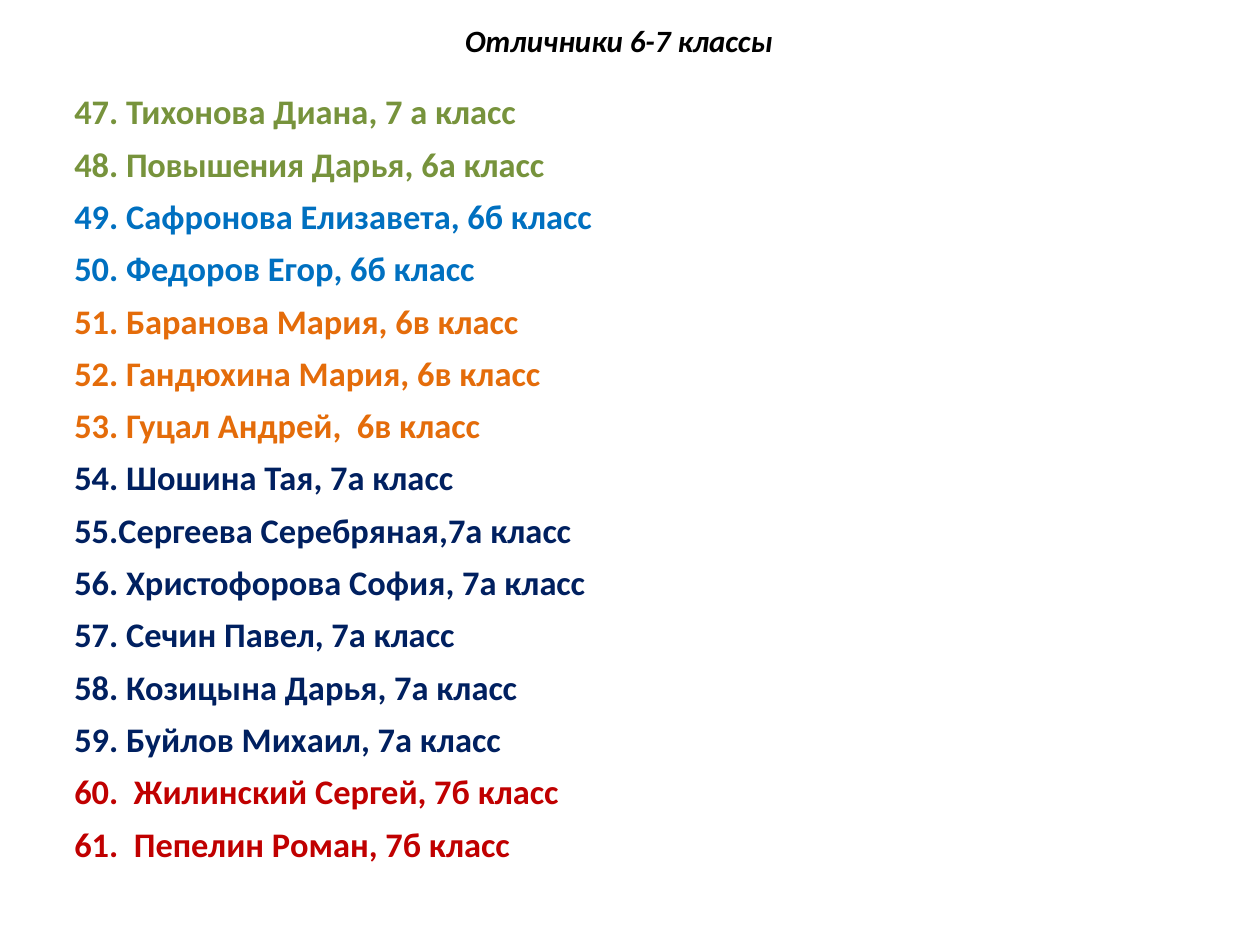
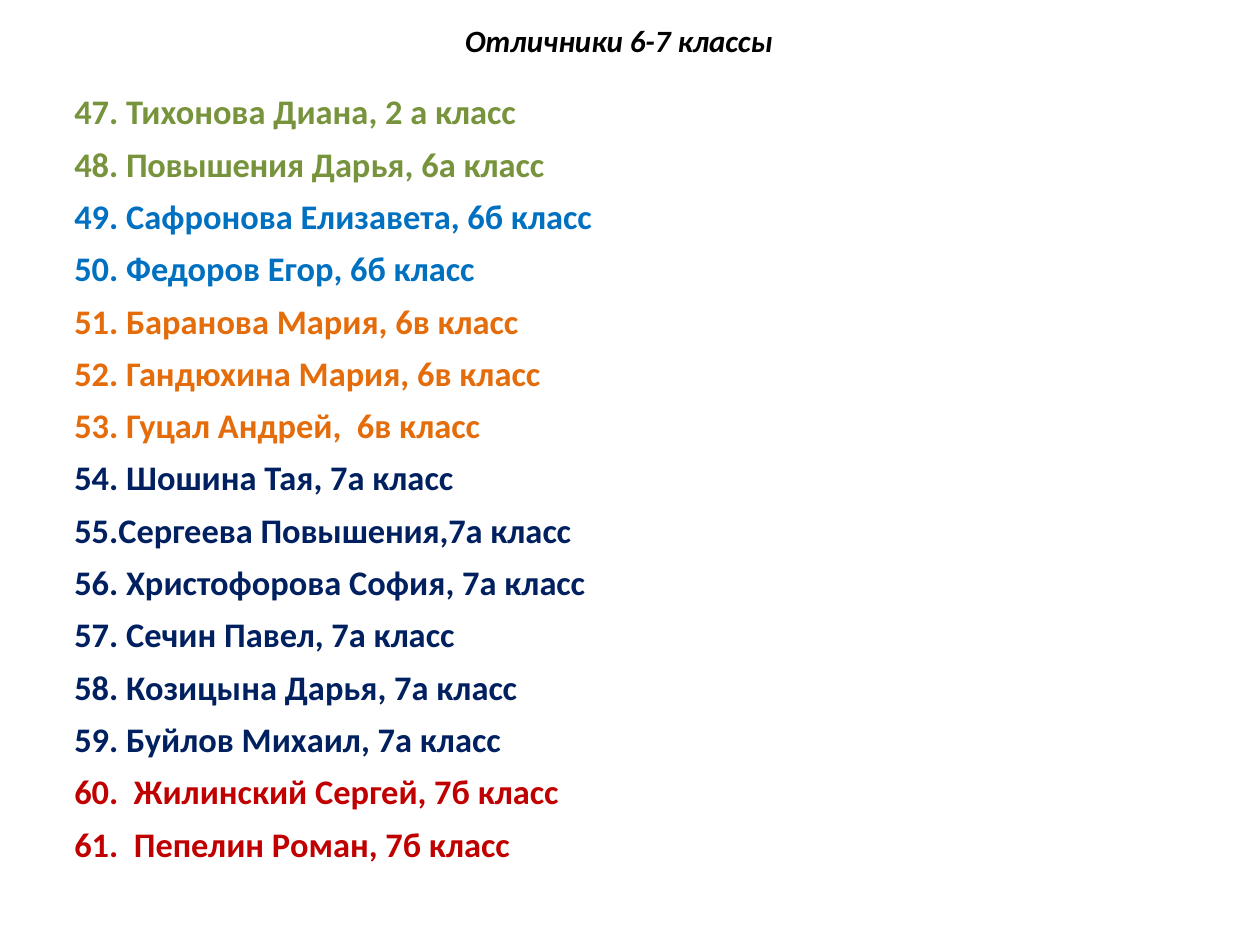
7: 7 -> 2
Серебряная,7а: Серебряная,7а -> Повышения,7а
